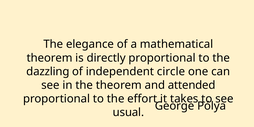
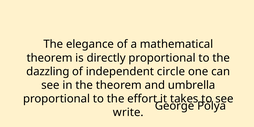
attended: attended -> umbrella
usual: usual -> write
